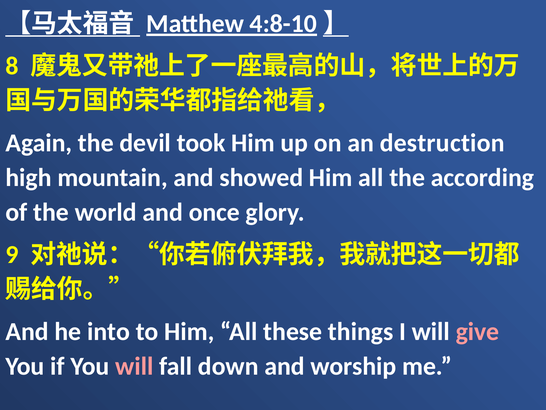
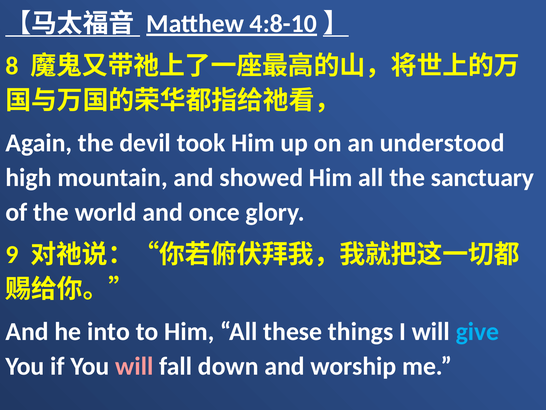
destruction: destruction -> understood
according: according -> sanctuary
give colour: pink -> light blue
